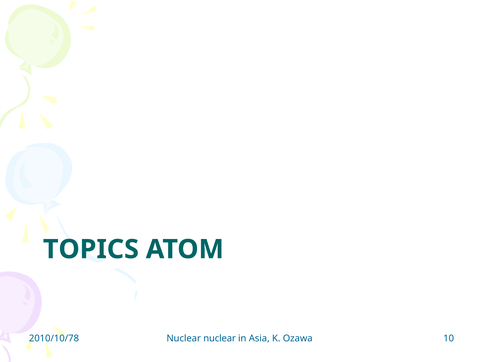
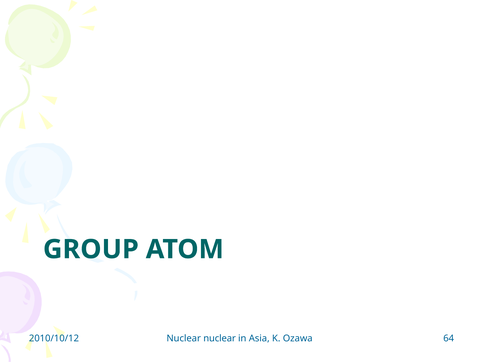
TOPICS: TOPICS -> GROUP
2010/10/78: 2010/10/78 -> 2010/10/12
10: 10 -> 64
